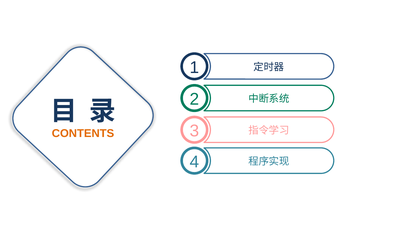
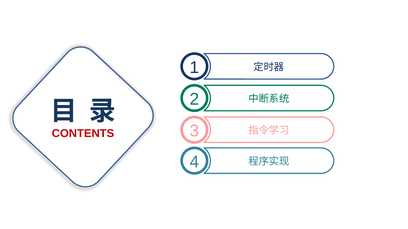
CONTENTS colour: orange -> red
